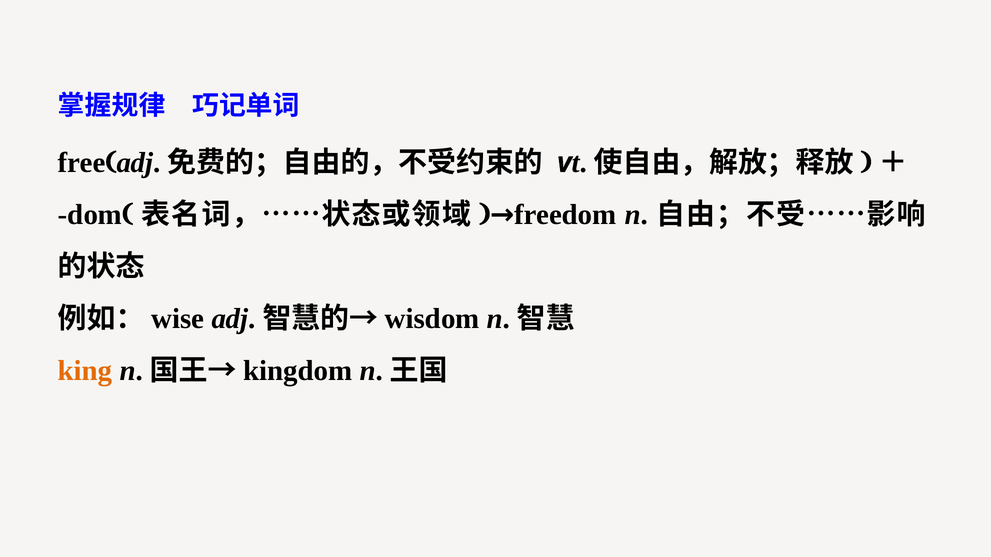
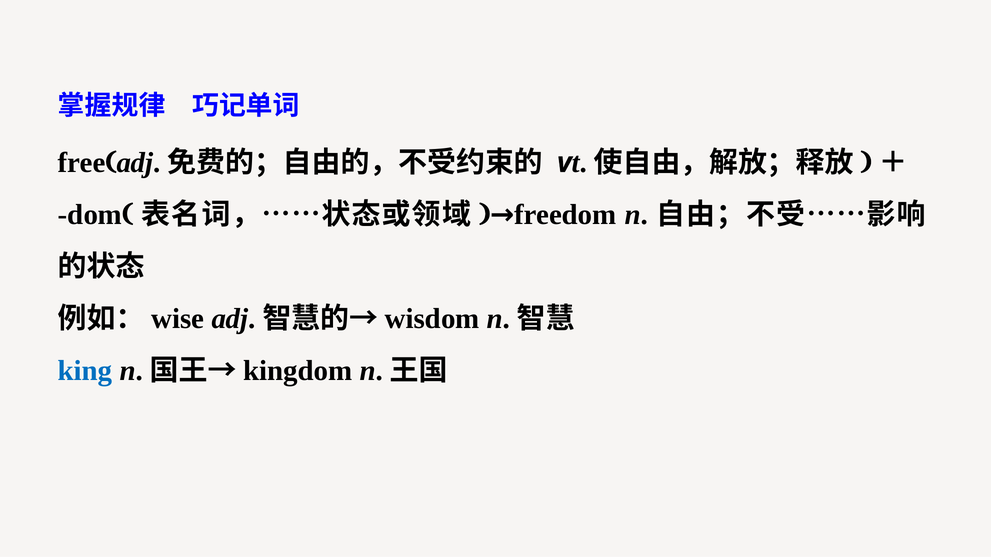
king colour: orange -> blue
